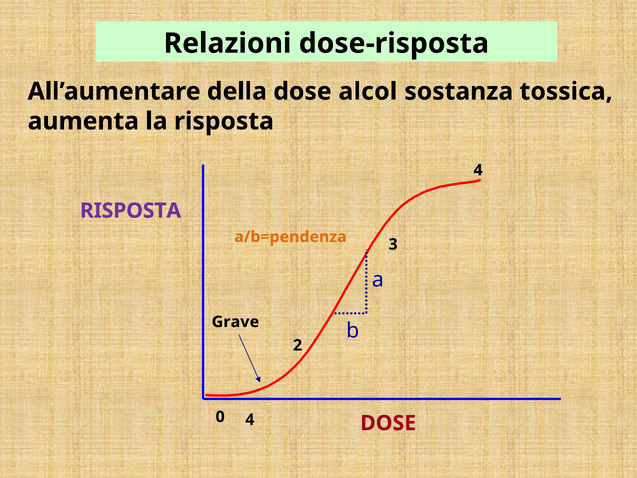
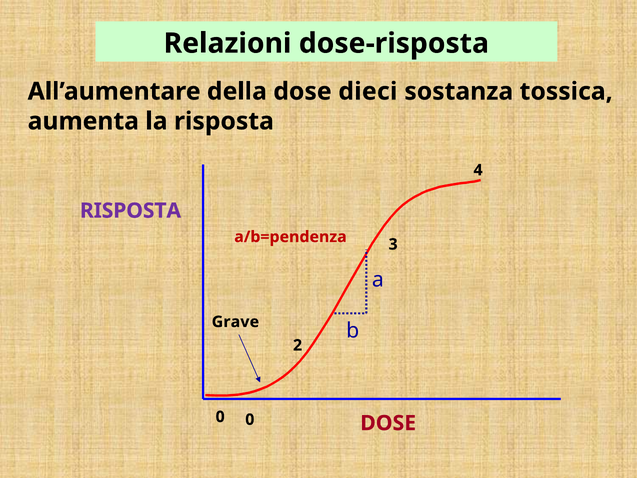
alcol: alcol -> dieci
a/b=pendenza colour: orange -> red
0 4: 4 -> 0
